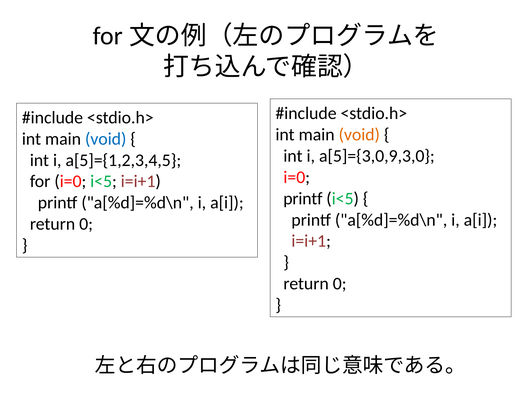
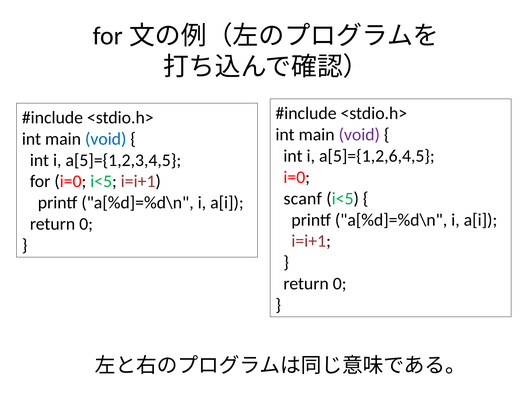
void at (359, 135) colour: orange -> purple
a[5]={3,0,9,3,0: a[5]={3,0,9,3,0 -> a[5]={1,2,6,4,5
printf at (303, 199): printf -> scanf
